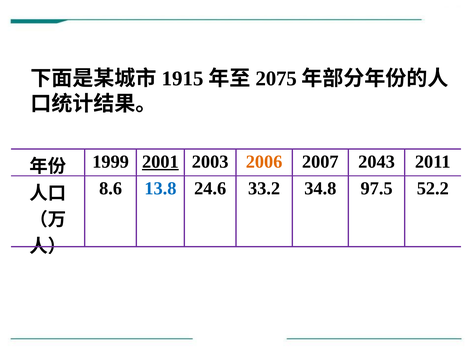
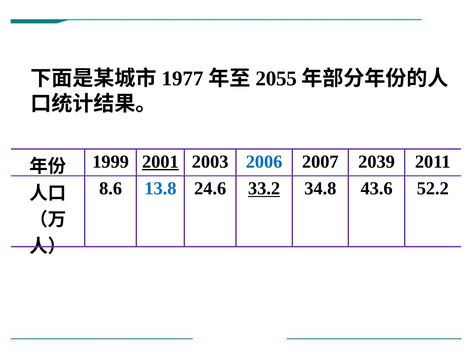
1915: 1915 -> 1977
2075: 2075 -> 2055
2006 colour: orange -> blue
2043: 2043 -> 2039
33.2 underline: none -> present
97.5: 97.5 -> 43.6
